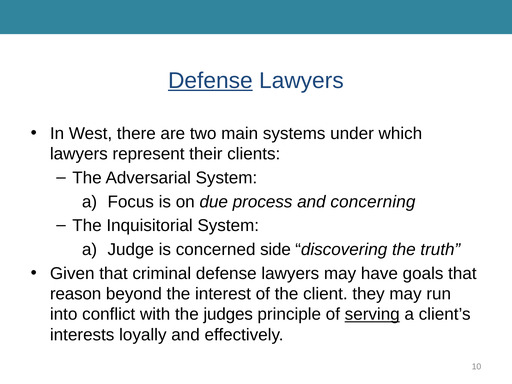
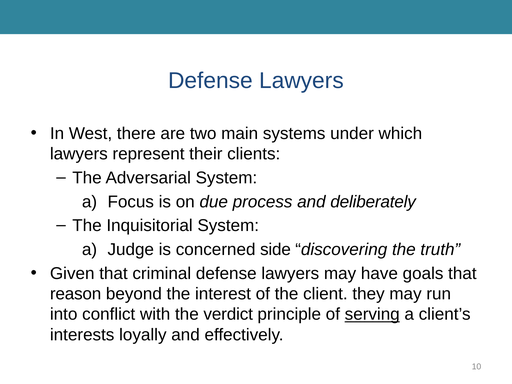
Defense at (210, 80) underline: present -> none
concerning: concerning -> deliberately
judges: judges -> verdict
